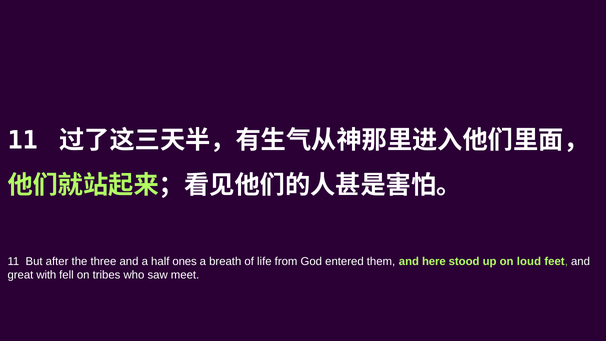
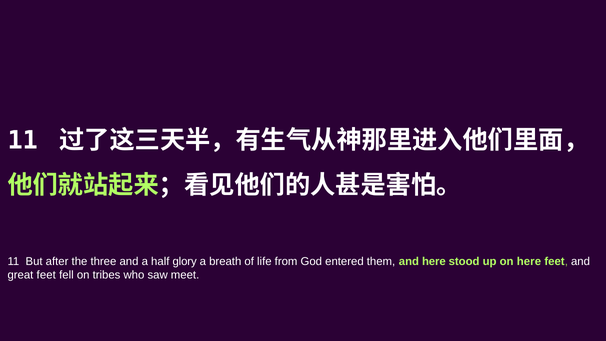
ones: ones -> glory
on loud: loud -> here
great with: with -> feet
